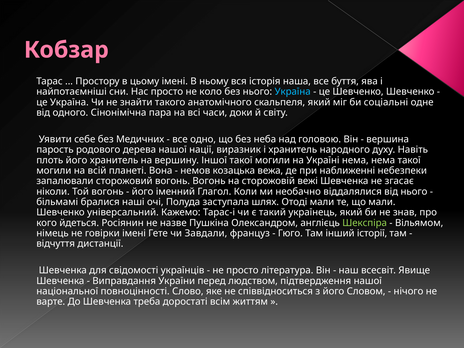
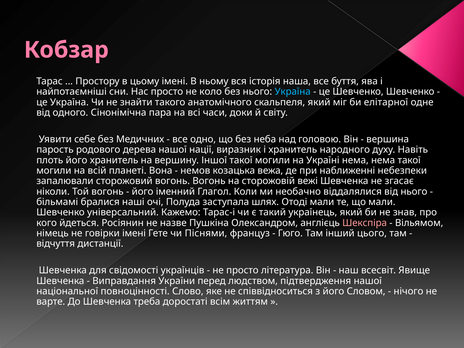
соціальні: соціальні -> елітарної
Шекспіра colour: light green -> pink
Завдали: Завдали -> Піснями
історії: історії -> цього
